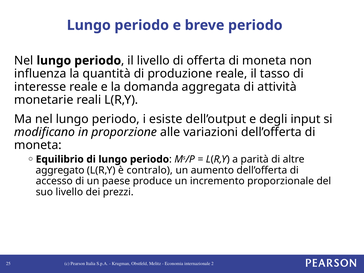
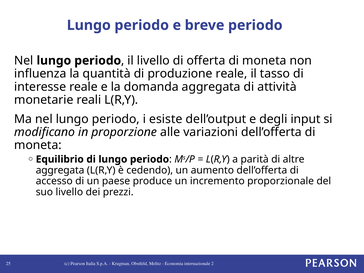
aggregato at (60, 170): aggregato -> aggregata
contralo: contralo -> cedendo
